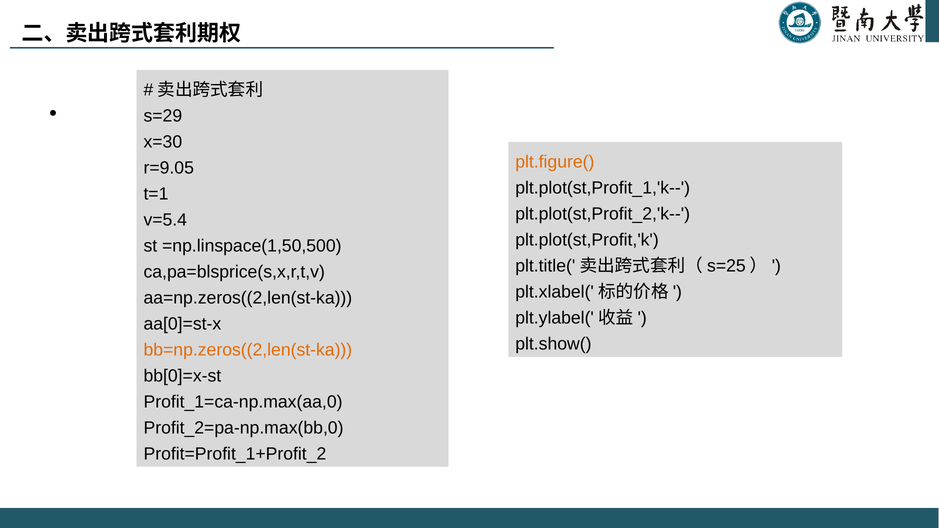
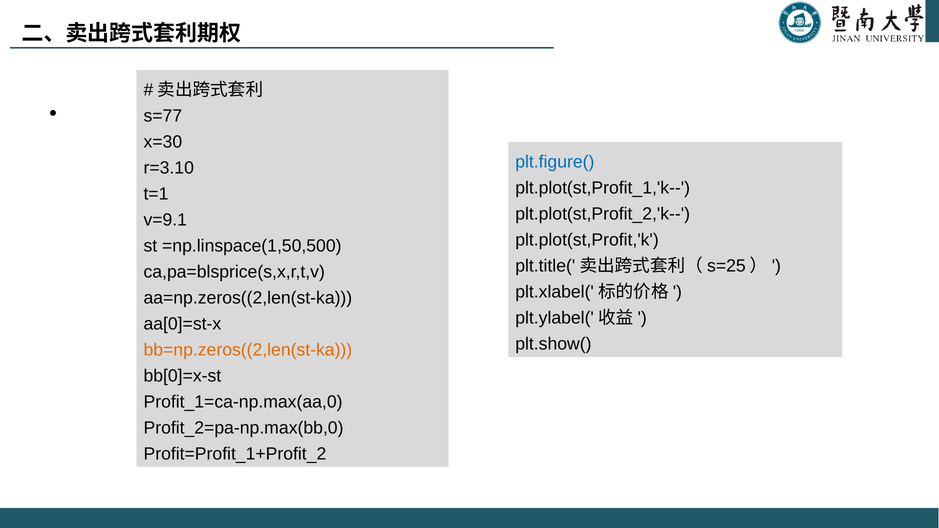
s=29: s=29 -> s=77
plt.figure( colour: orange -> blue
r=9.05: r=9.05 -> r=3.10
v=5.4: v=5.4 -> v=9.1
